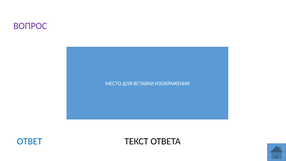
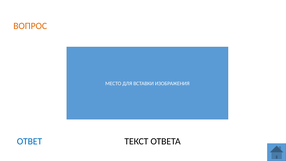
ВОПРОС colour: purple -> orange
